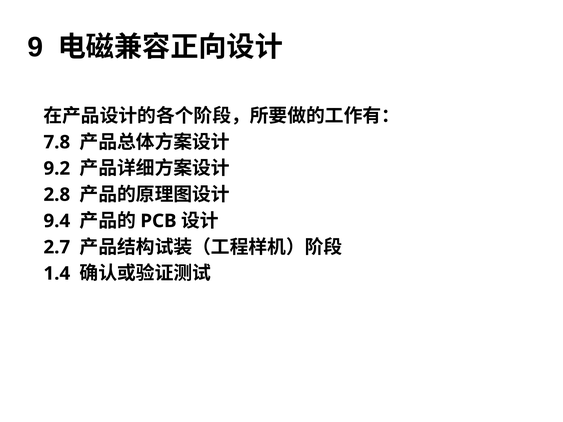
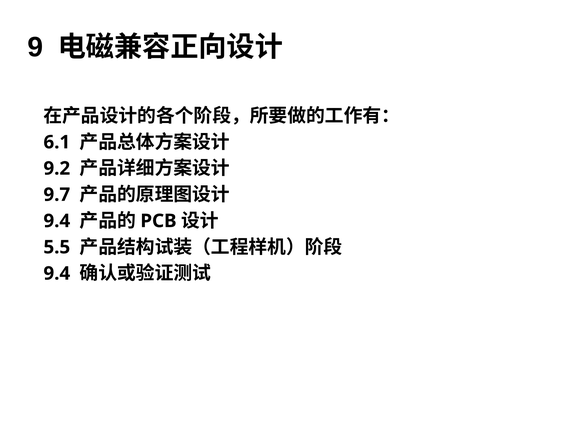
7.8: 7.8 -> 6.1
2.8: 2.8 -> 9.7
2.7: 2.7 -> 5.5
1.4 at (57, 274): 1.4 -> 9.4
